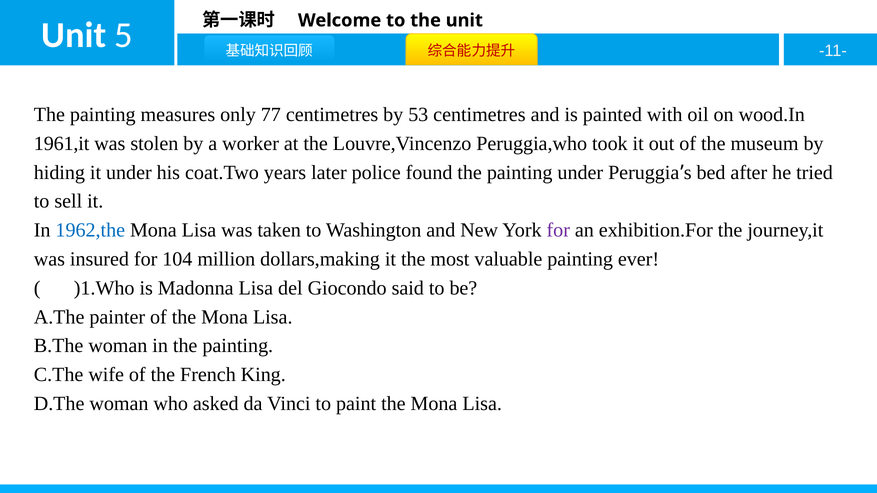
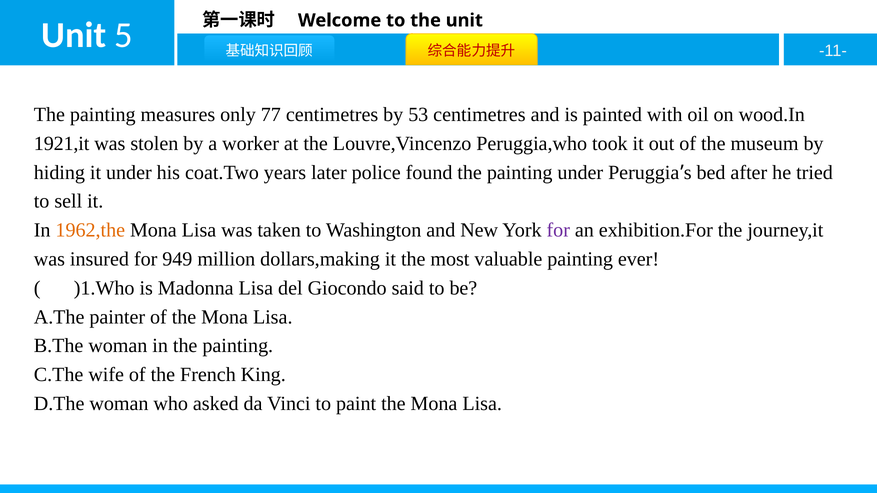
1961,it: 1961,it -> 1921,it
1962,the colour: blue -> orange
104: 104 -> 949
